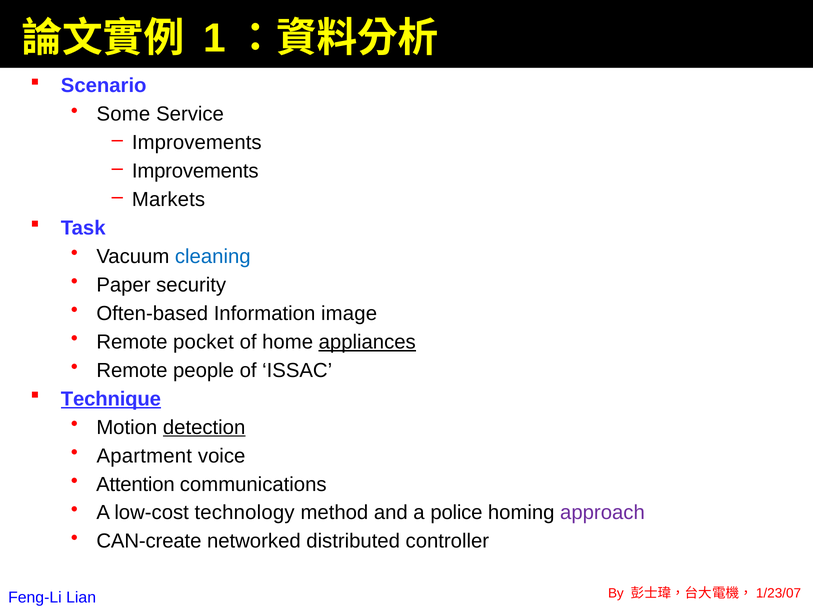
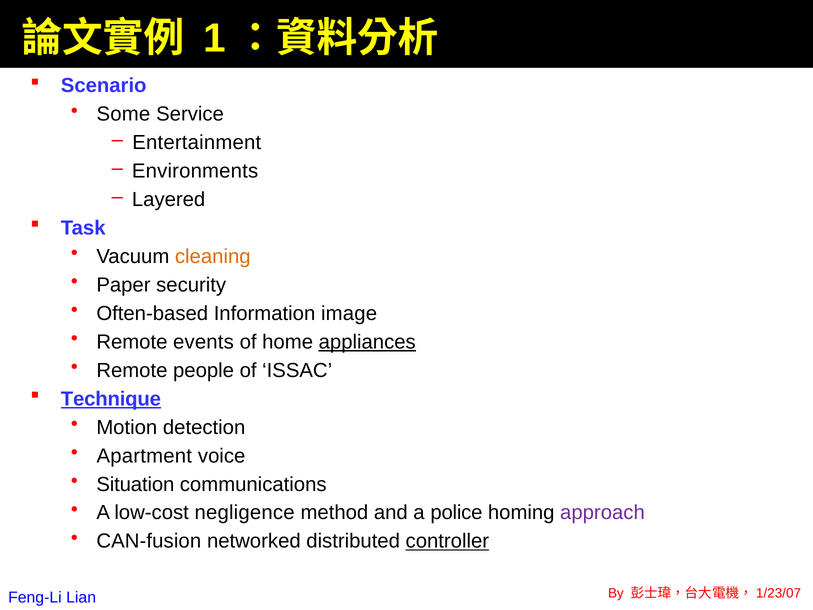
Improvements at (197, 143): Improvements -> Entertainment
Improvements at (195, 171): Improvements -> Environments
Markets: Markets -> Layered
cleaning colour: blue -> orange
pocket: pocket -> events
detection underline: present -> none
Attention: Attention -> Situation
technology: technology -> negligence
CAN-create: CAN-create -> CAN-fusion
controller underline: none -> present
